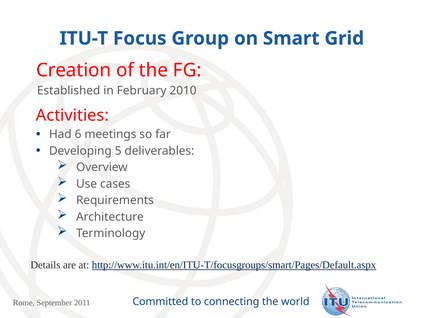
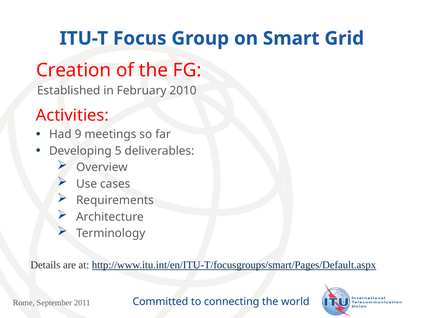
6: 6 -> 9
